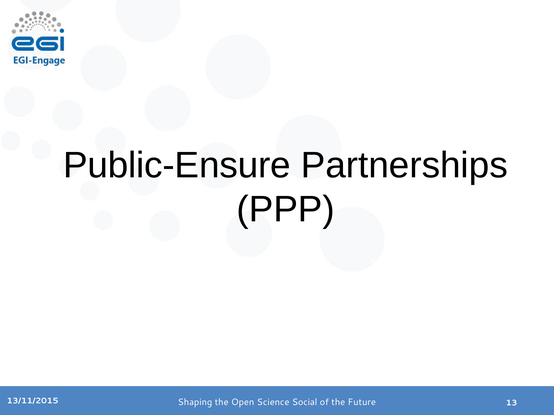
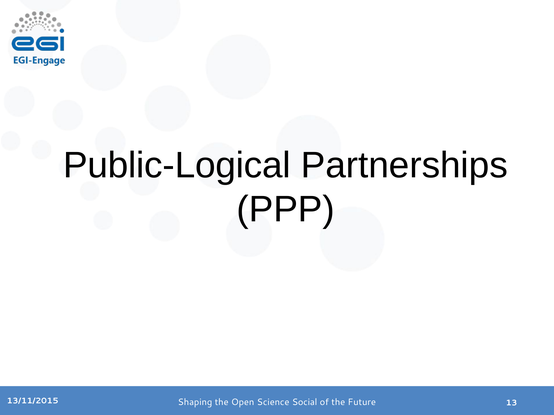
Public-Ensure: Public-Ensure -> Public-Logical
